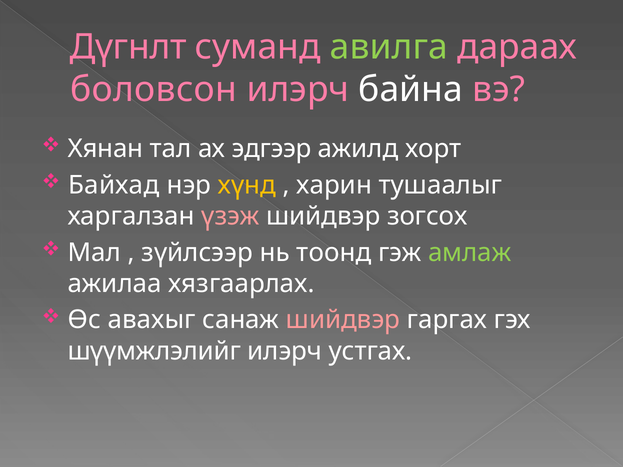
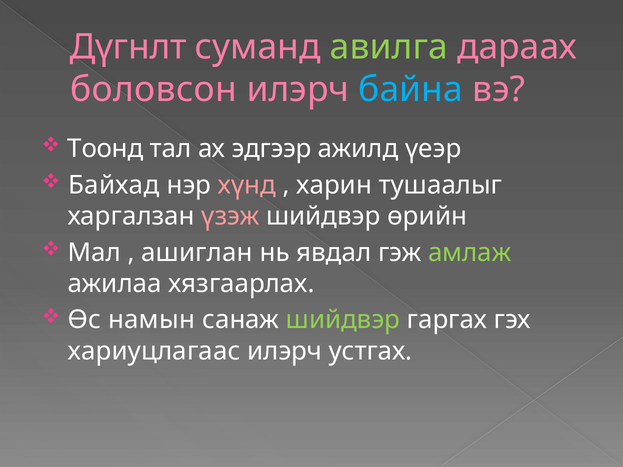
байна colour: white -> light blue
Хянан: Хянан -> Тоонд
хорт: хорт -> үеэр
хүнд colour: yellow -> pink
зогсох: зогсох -> өрийн
зүйлсээр: зүйлсээр -> ашиглан
тоонд: тоонд -> явдал
авахыг: авахыг -> намын
шийдвэр at (343, 320) colour: pink -> light green
шүүмжлэлийг: шүүмжлэлийг -> хариуцлагаас
